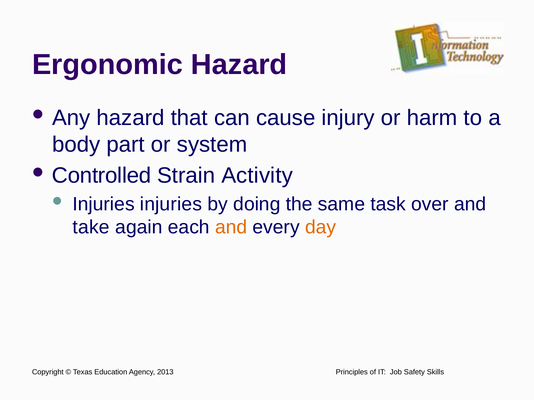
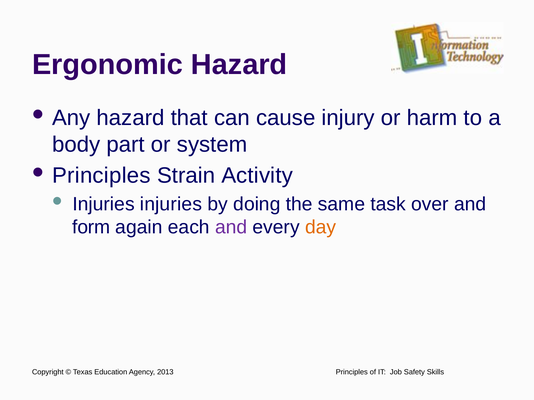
Controlled at (102, 176): Controlled -> Principles
take: take -> form
and at (231, 228) colour: orange -> purple
